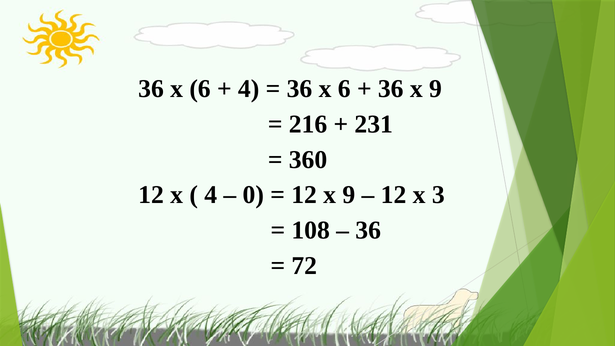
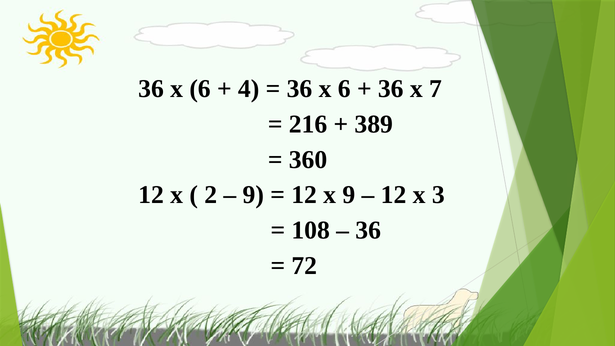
36 x 9: 9 -> 7
231: 231 -> 389
4 at (211, 195): 4 -> 2
0 at (253, 195): 0 -> 9
